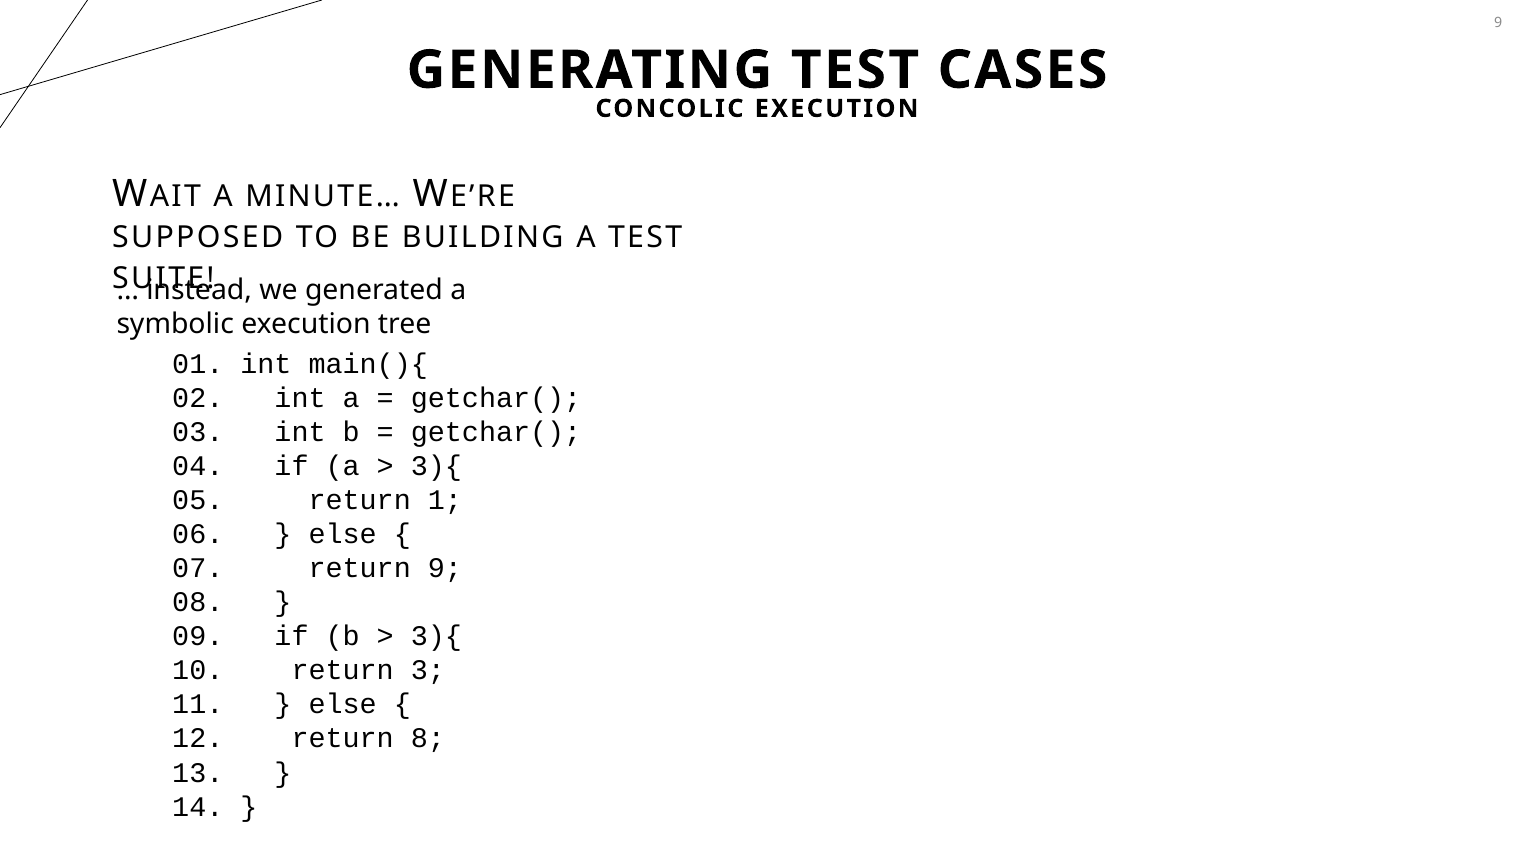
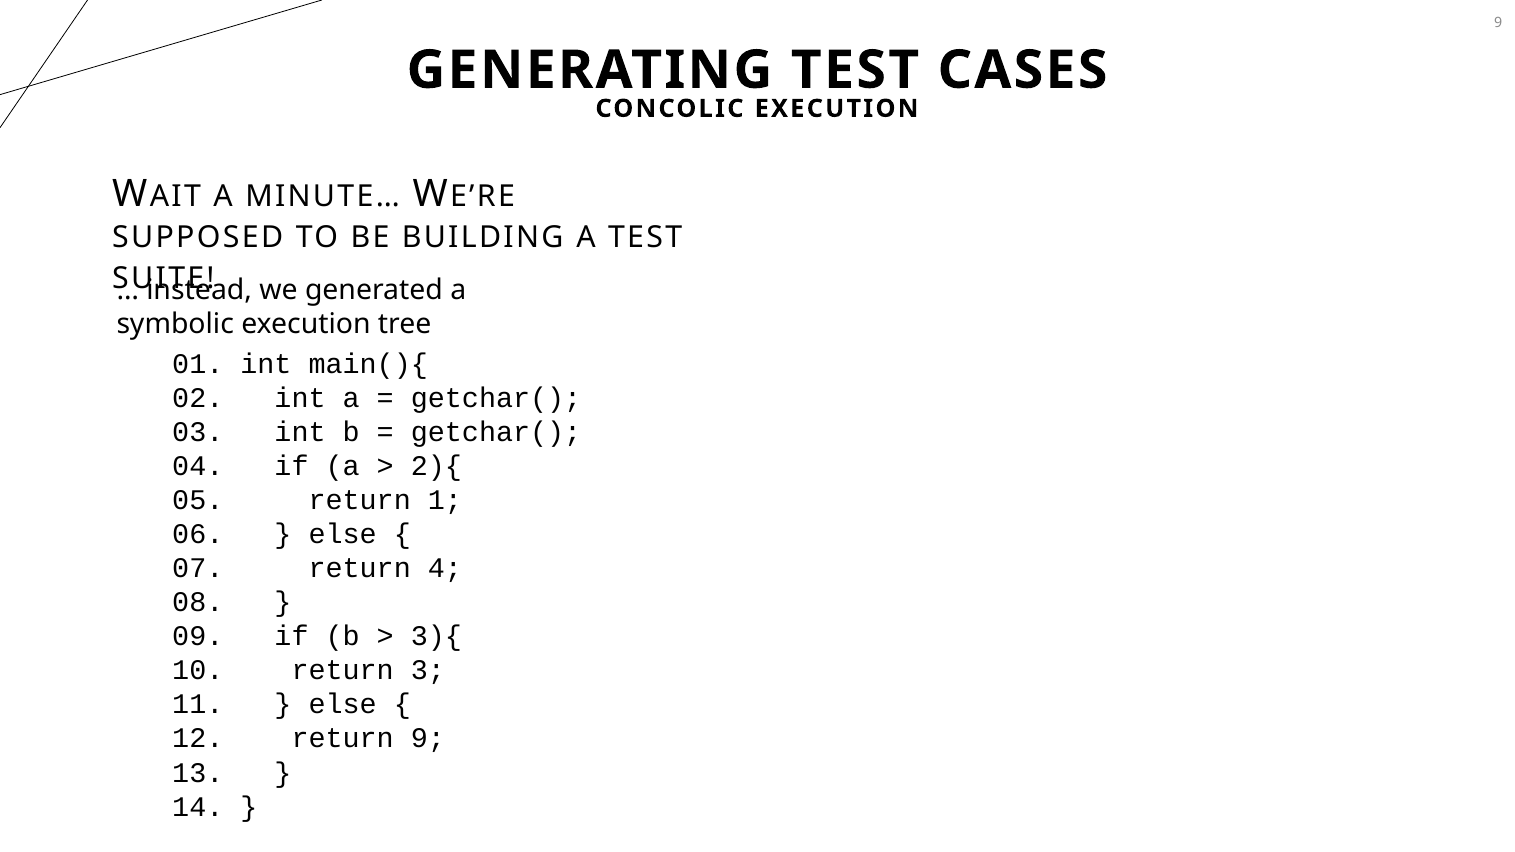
3){ at (436, 466): 3){ -> 2){
return 9: 9 -> 4
return 8: 8 -> 9
